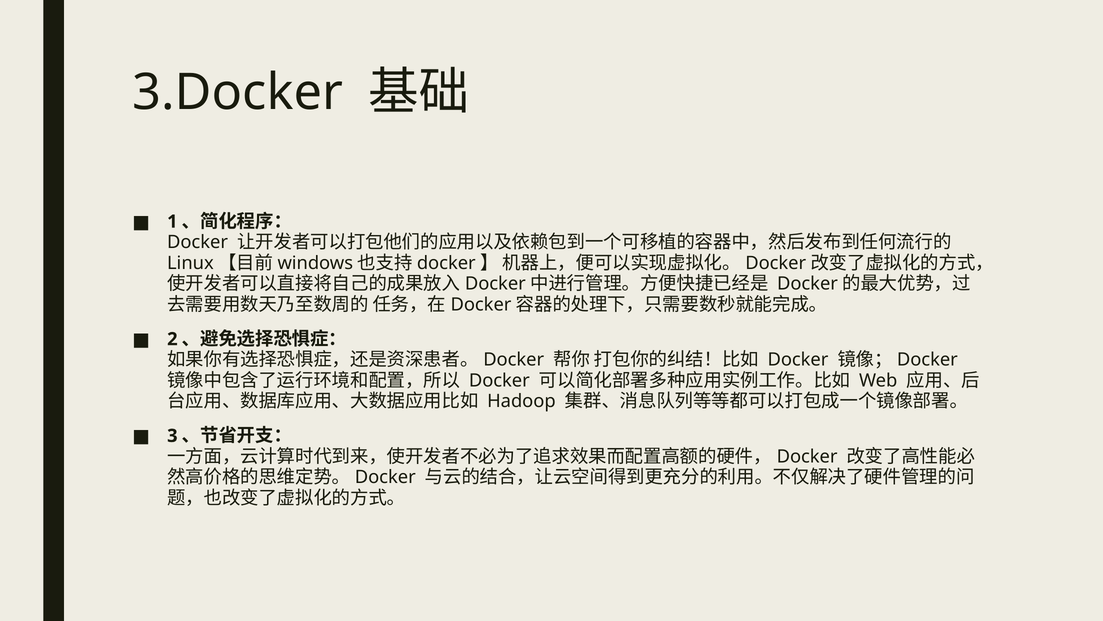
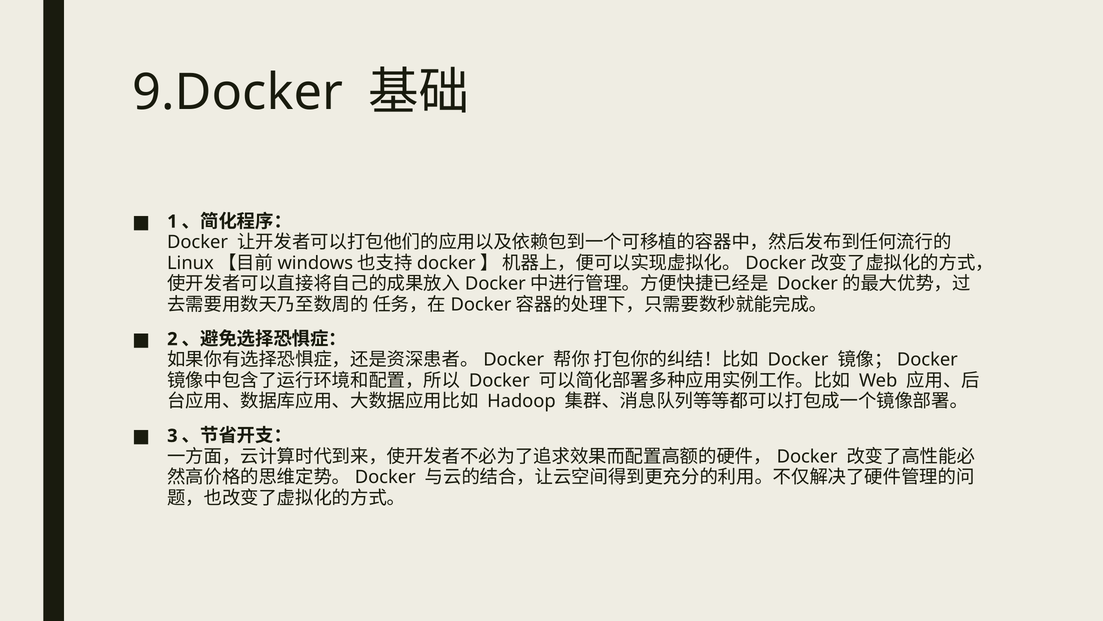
3.Docker: 3.Docker -> 9.Docker
